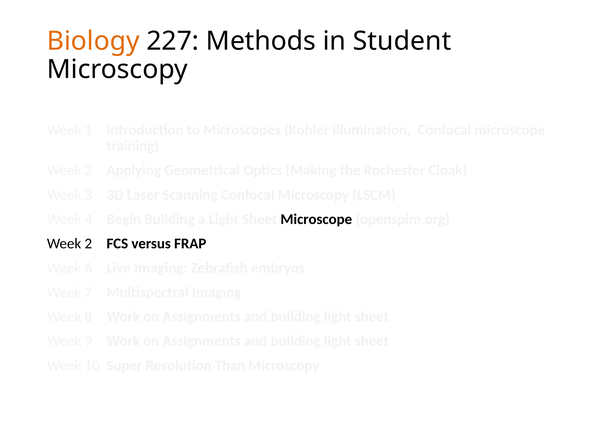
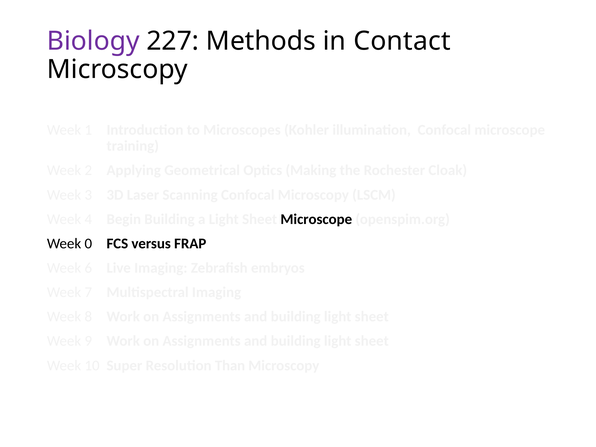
Biology colour: orange -> purple
Student: Student -> Contact
2 at (88, 244): 2 -> 0
